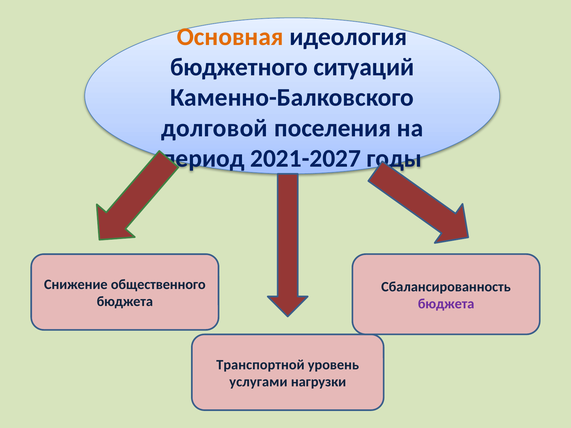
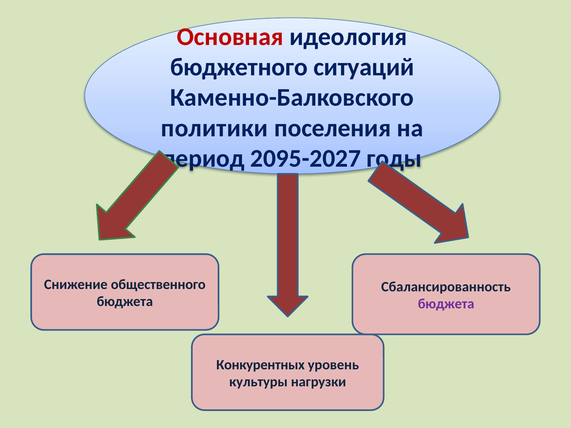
Основная colour: orange -> red
долговой: долговой -> политики
2021-2027: 2021-2027 -> 2095-2027
Транспортной: Транспортной -> Конкурентных
услугами: услугами -> культуры
